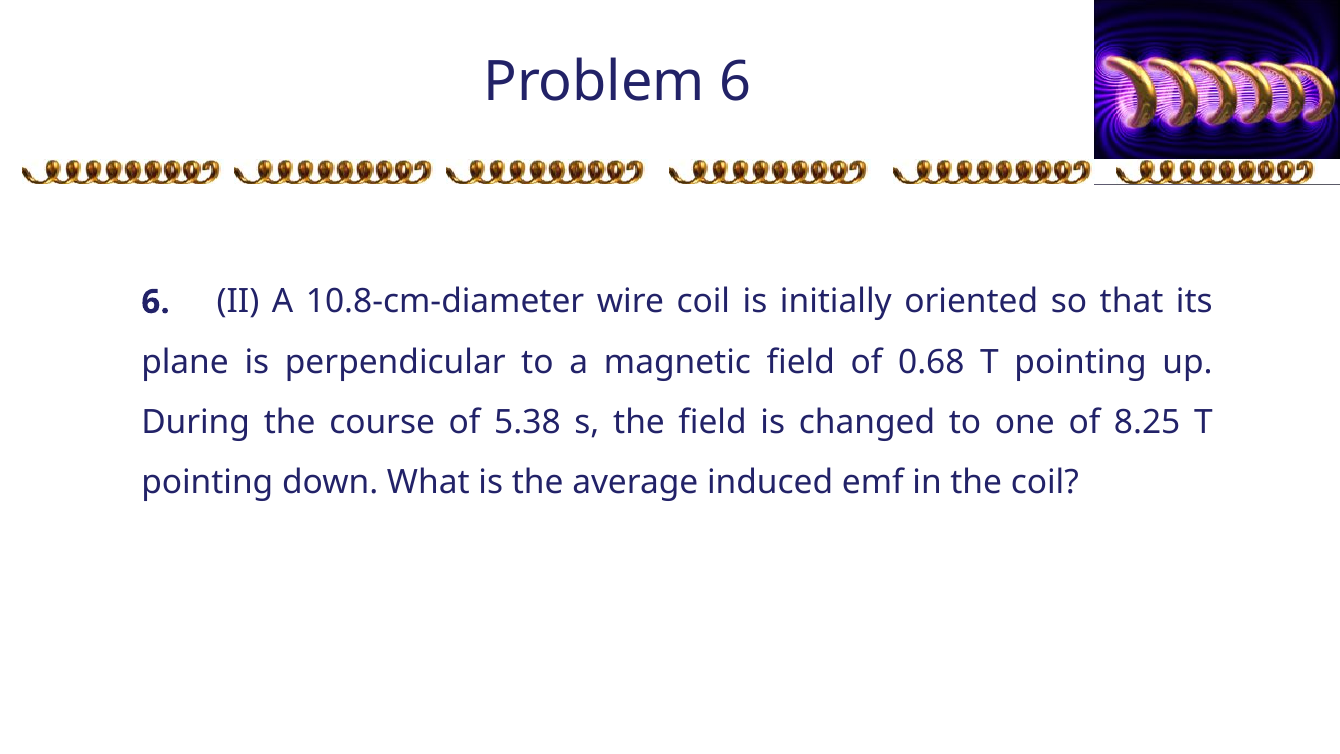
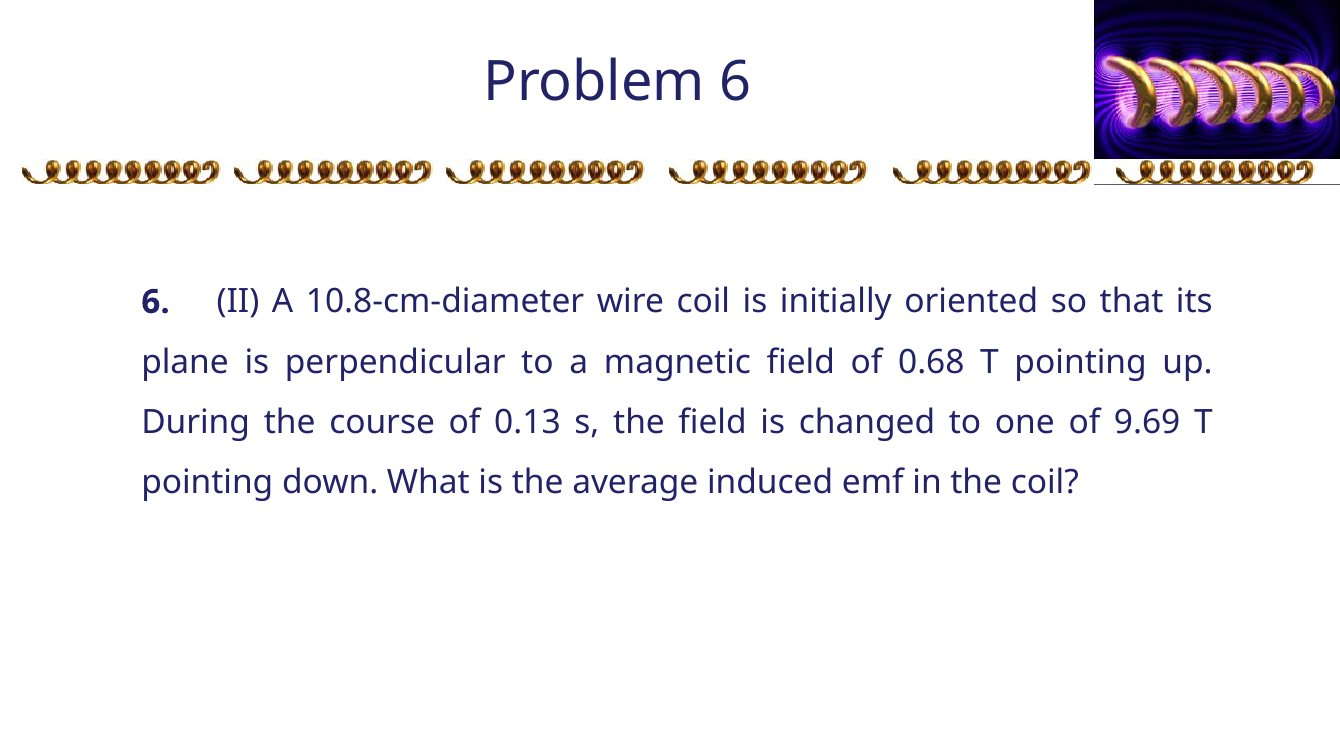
5.38: 5.38 -> 0.13
8.25: 8.25 -> 9.69
